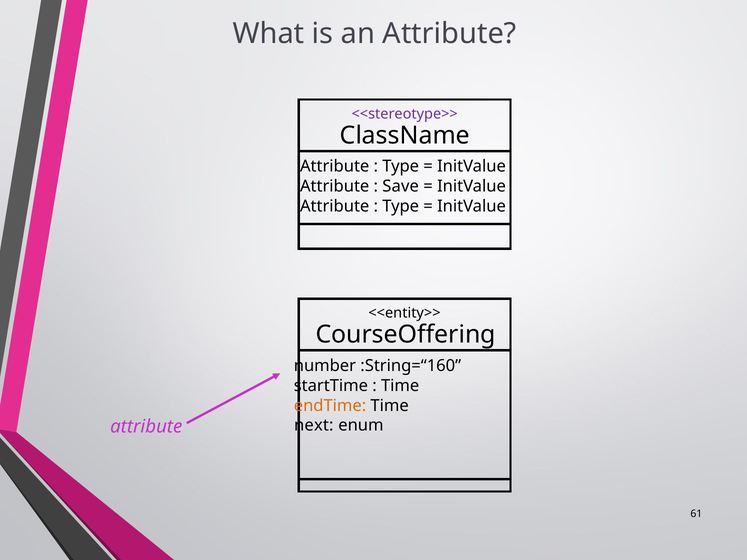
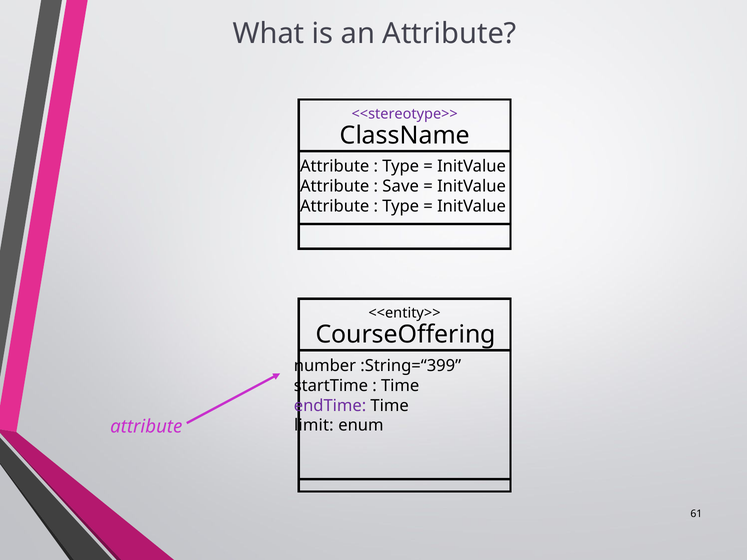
:String=“160: :String=“160 -> :String=“399
endTime colour: orange -> purple
next: next -> limit
